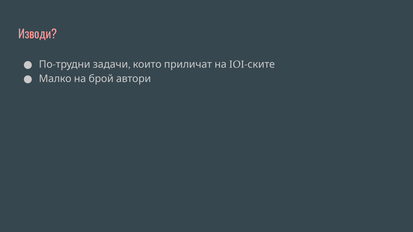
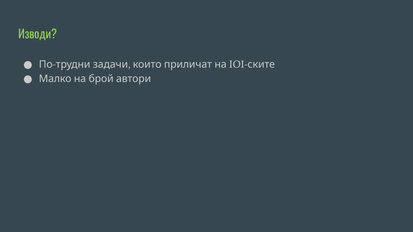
Изводи colour: pink -> light green
